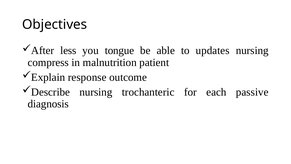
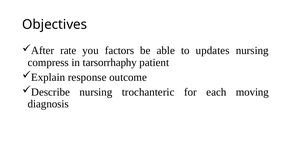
less: less -> rate
tongue: tongue -> factors
malnutrition: malnutrition -> tarsorrhaphy
passive: passive -> moving
